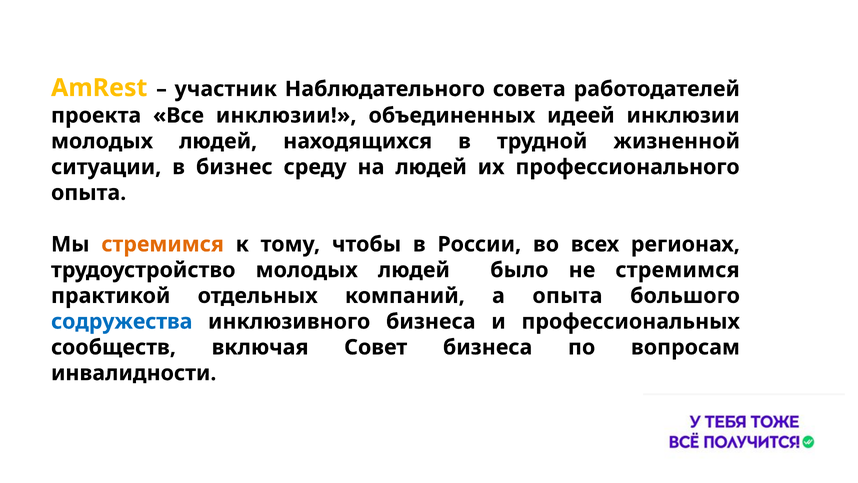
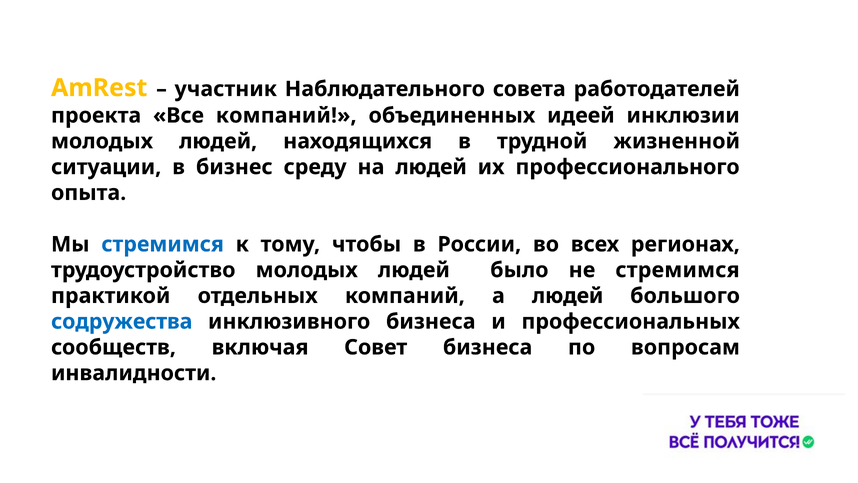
Все инклюзии: инклюзии -> компаний
стремимся at (163, 244) colour: orange -> blue
а опыта: опыта -> людей
